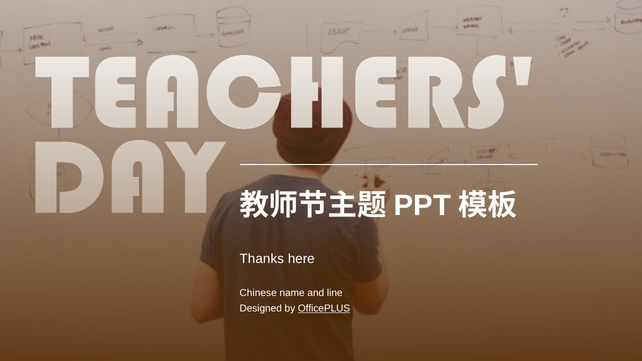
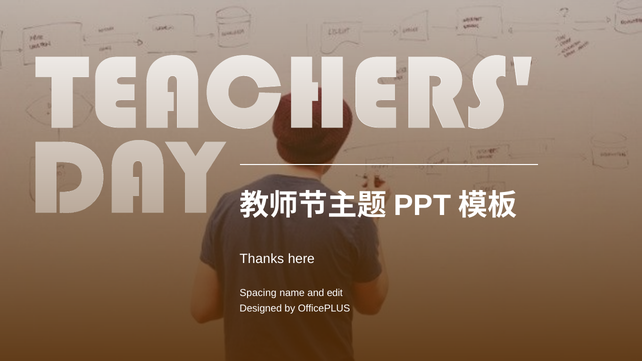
Chinese: Chinese -> Spacing
line: line -> edit
OfficePLUS underline: present -> none
